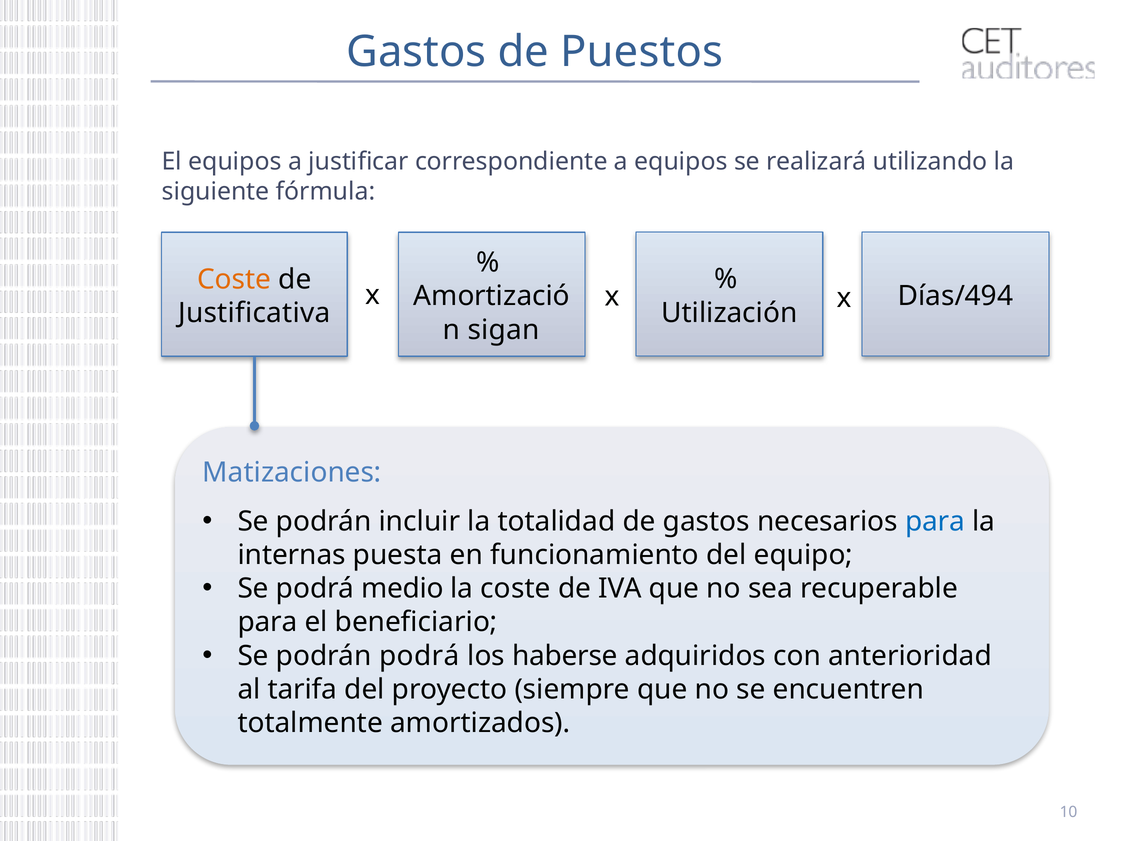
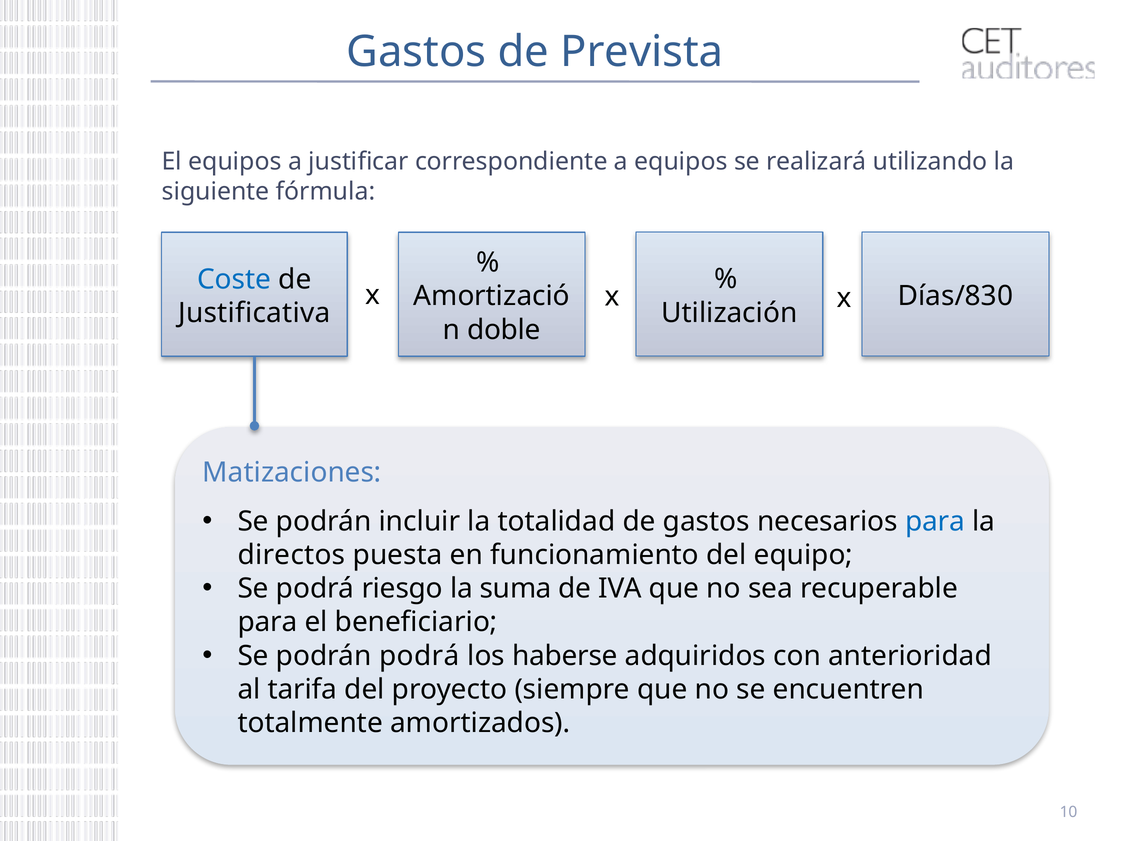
Puestos: Puestos -> Prevista
Coste at (234, 280) colour: orange -> blue
Días/494: Días/494 -> Días/830
sigan: sigan -> doble
internas: internas -> directos
medio: medio -> riesgo
la coste: coste -> suma
